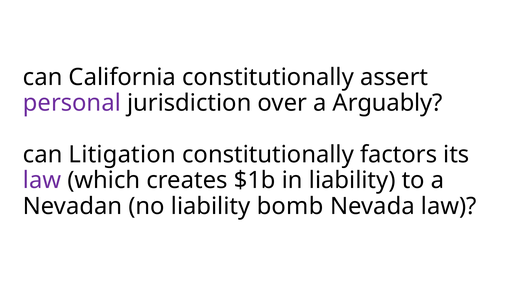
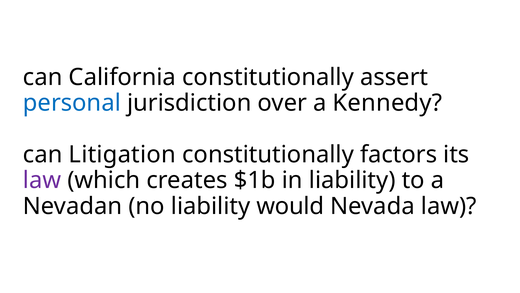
personal colour: purple -> blue
Arguably: Arguably -> Kennedy
bomb: bomb -> would
